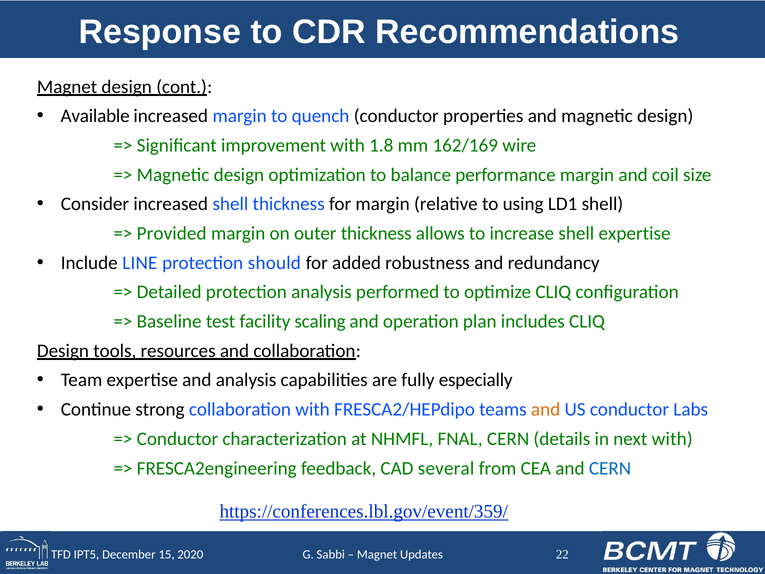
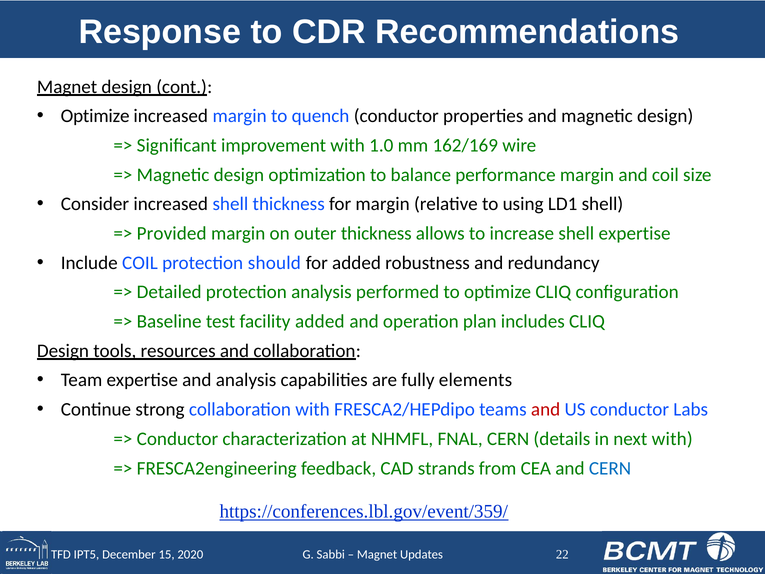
Available at (95, 116): Available -> Optimize
1.8: 1.8 -> 1.0
Include LINE: LINE -> COIL
facility scaling: scaling -> added
especially: especially -> elements
and at (546, 409) colour: orange -> red
several: several -> strands
